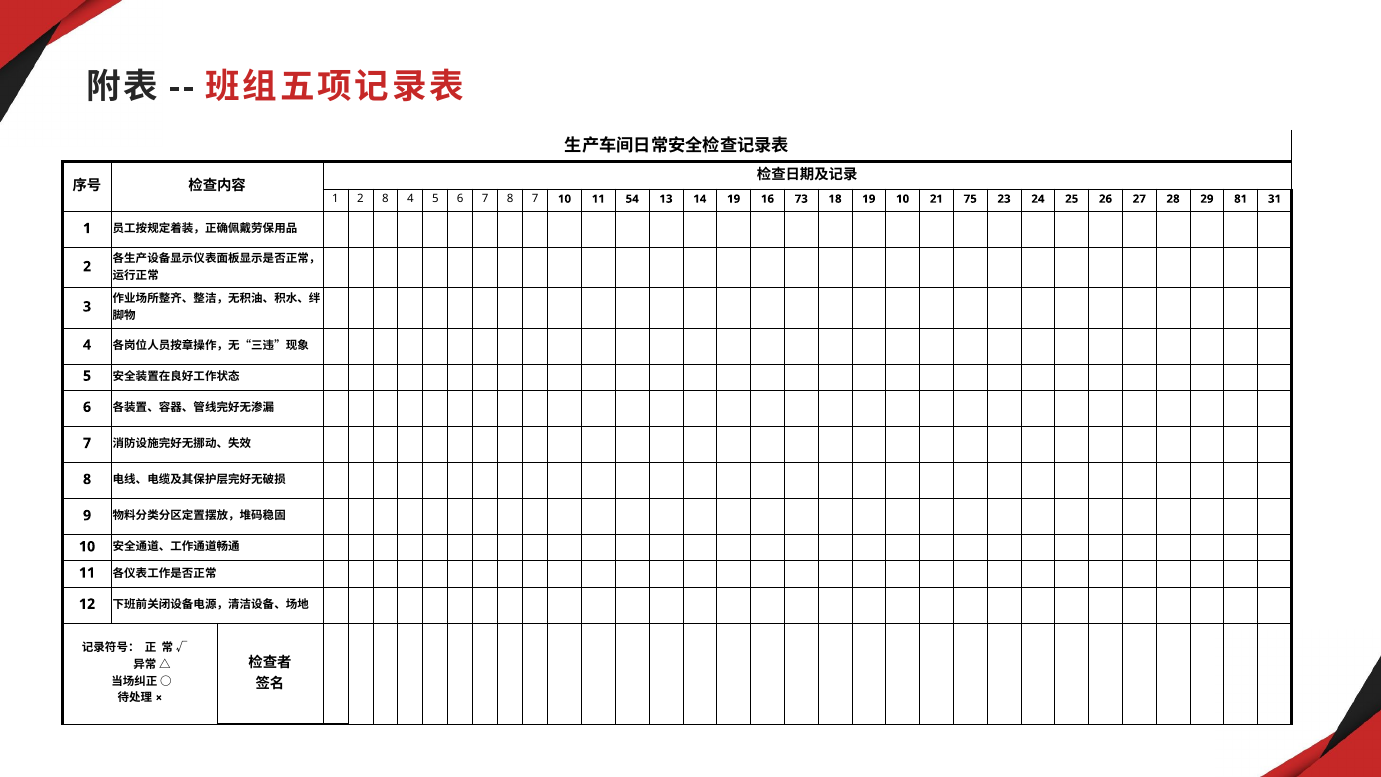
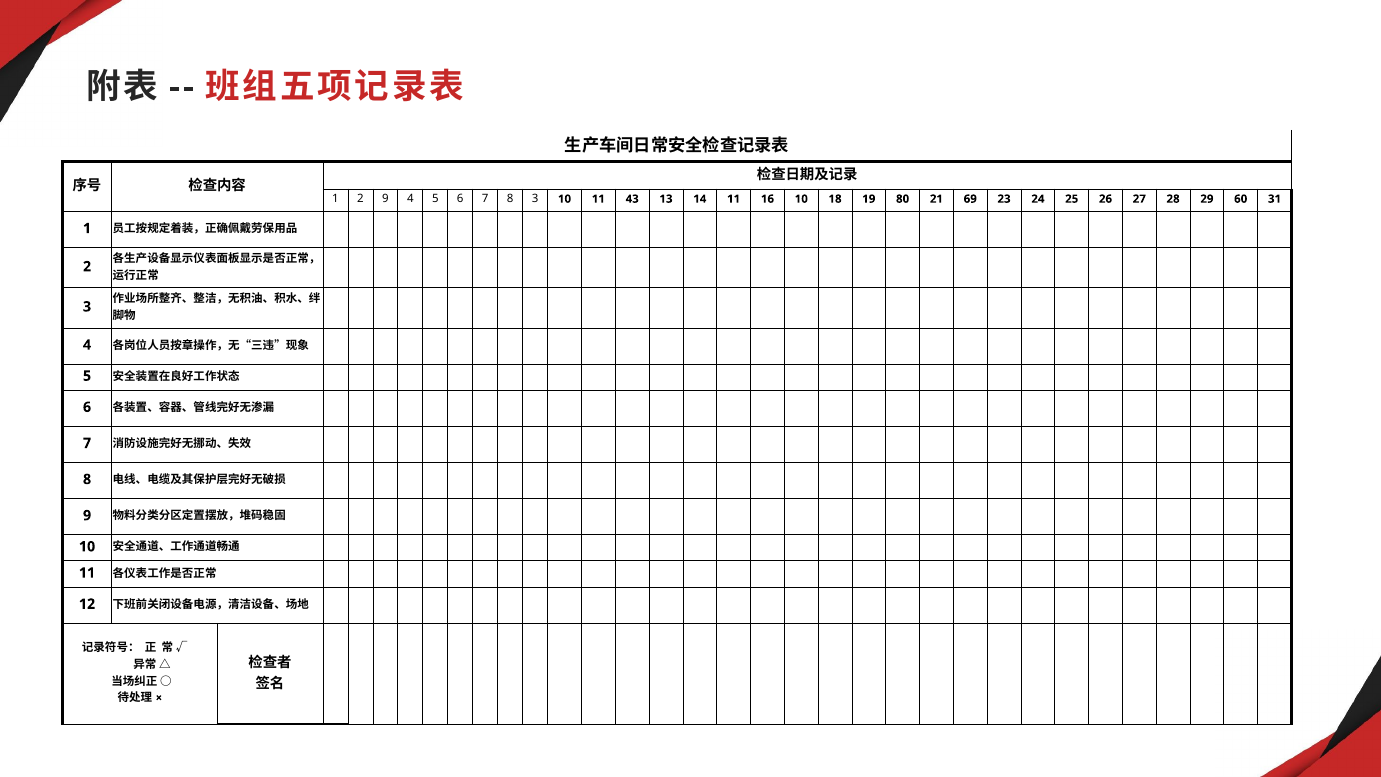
2 8: 8 -> 9
8 7: 7 -> 3
54: 54 -> 43
14 19: 19 -> 11
16 73: 73 -> 10
19 10: 10 -> 80
75: 75 -> 69
81: 81 -> 60
